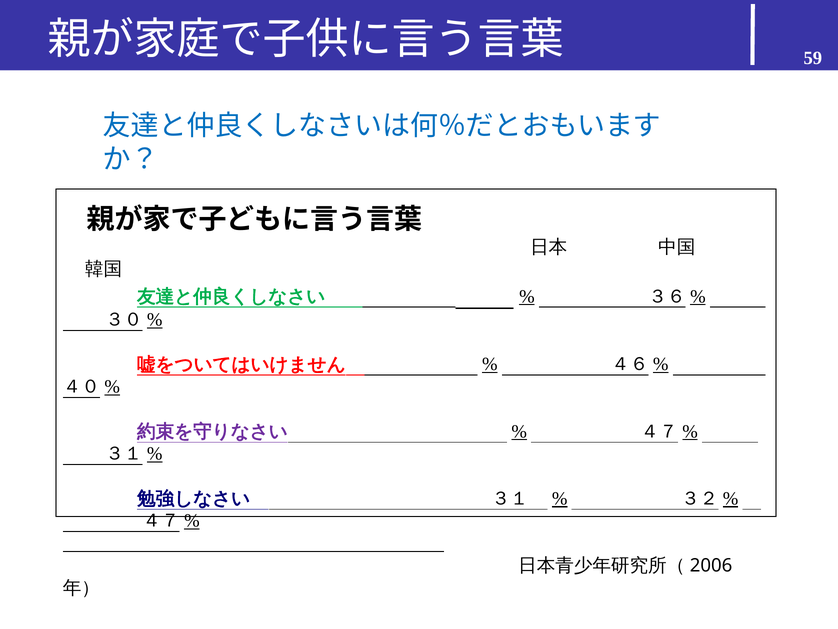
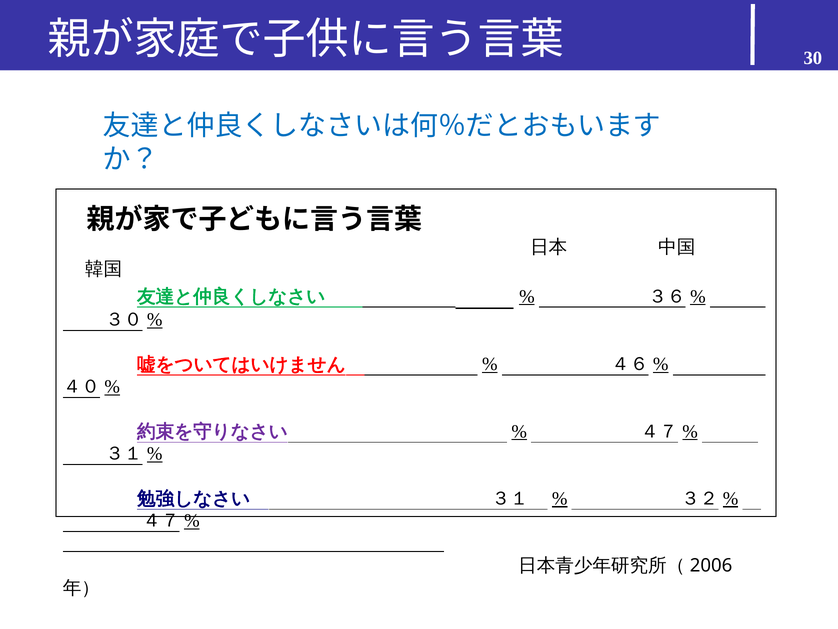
59: 59 -> 30
